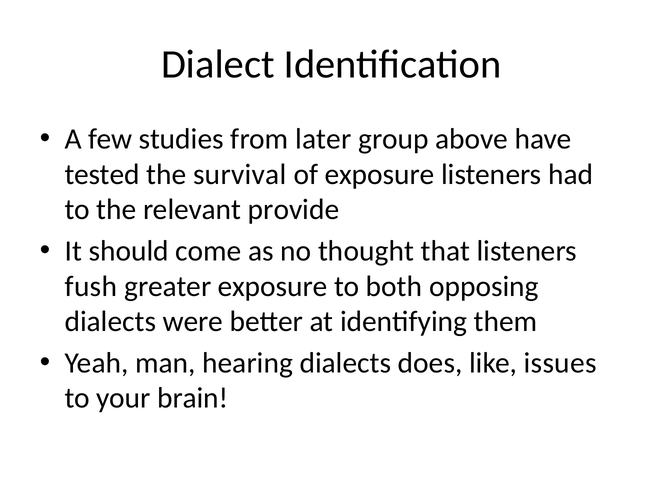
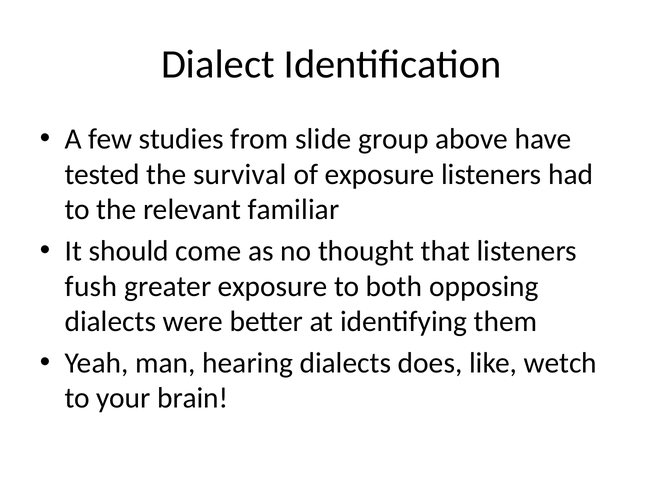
later: later -> slide
provide: provide -> familiar
issues: issues -> wetch
